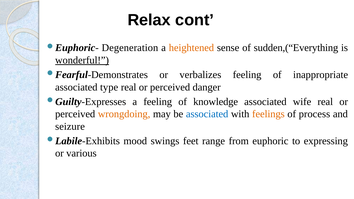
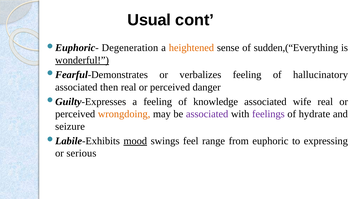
Relax: Relax -> Usual
inappropriate: inappropriate -> hallucinatory
type: type -> then
associated at (207, 114) colour: blue -> purple
feelings colour: orange -> purple
process: process -> hydrate
mood underline: none -> present
feet: feet -> feel
various: various -> serious
